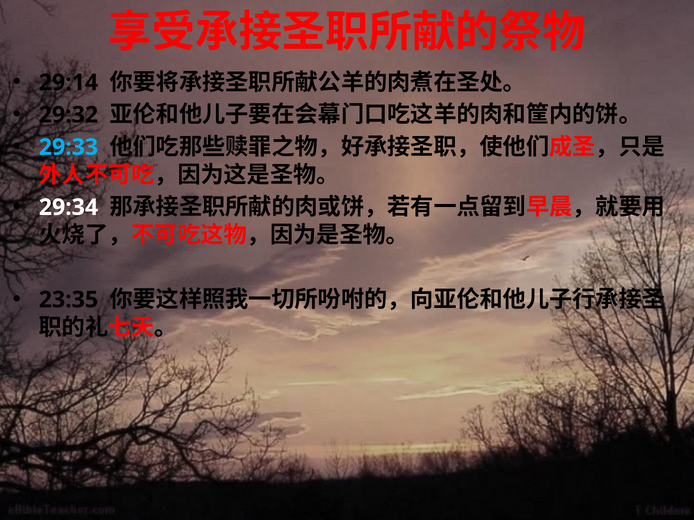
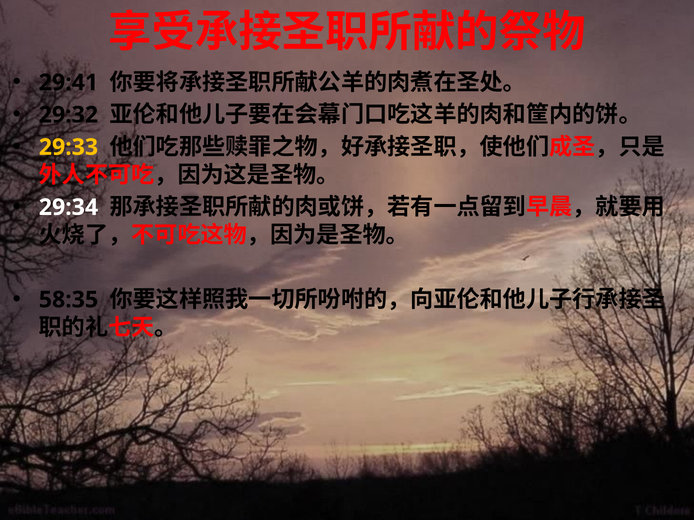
29:14: 29:14 -> 29:41
29:33 colour: light blue -> yellow
23:35: 23:35 -> 58:35
